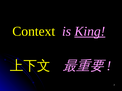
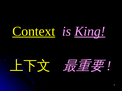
Context underline: none -> present
